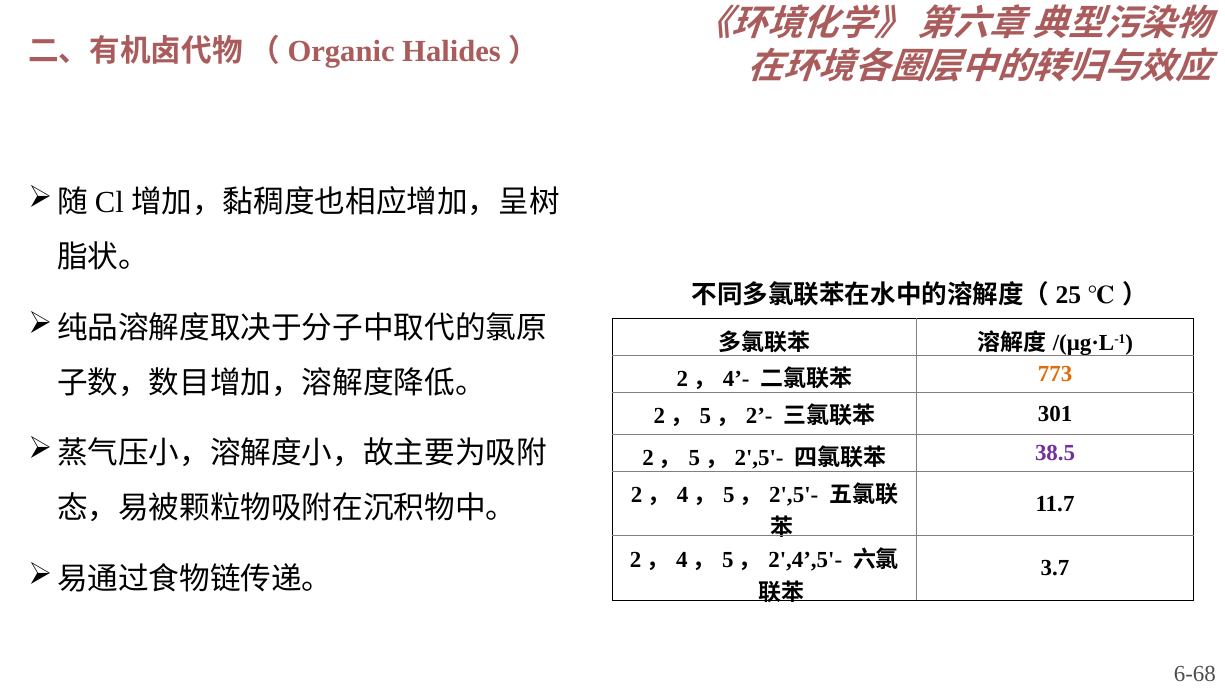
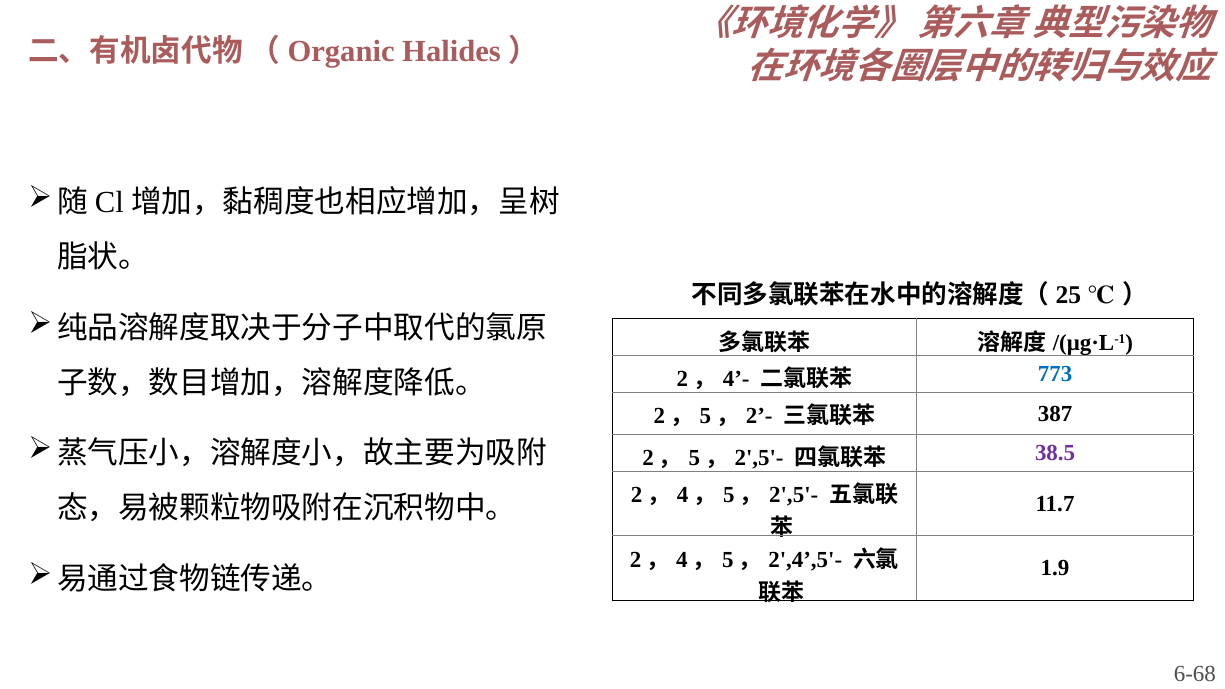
773 colour: orange -> blue
301: 301 -> 387
3.7: 3.7 -> 1.9
